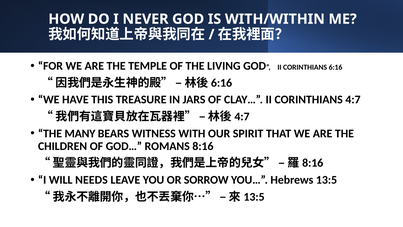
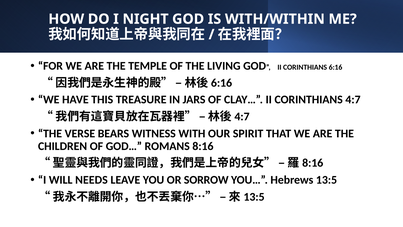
NEVER: NEVER -> NIGHT
MANY: MANY -> VERSE
